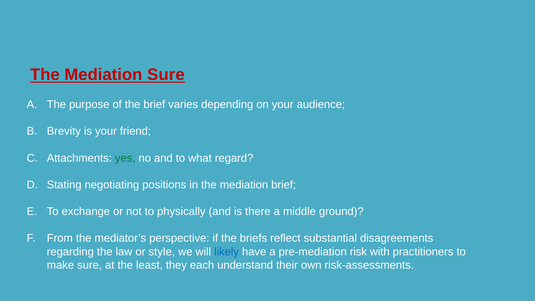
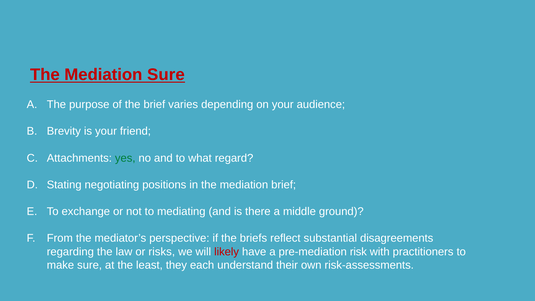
physically: physically -> mediating
style: style -> risks
likely colour: blue -> red
